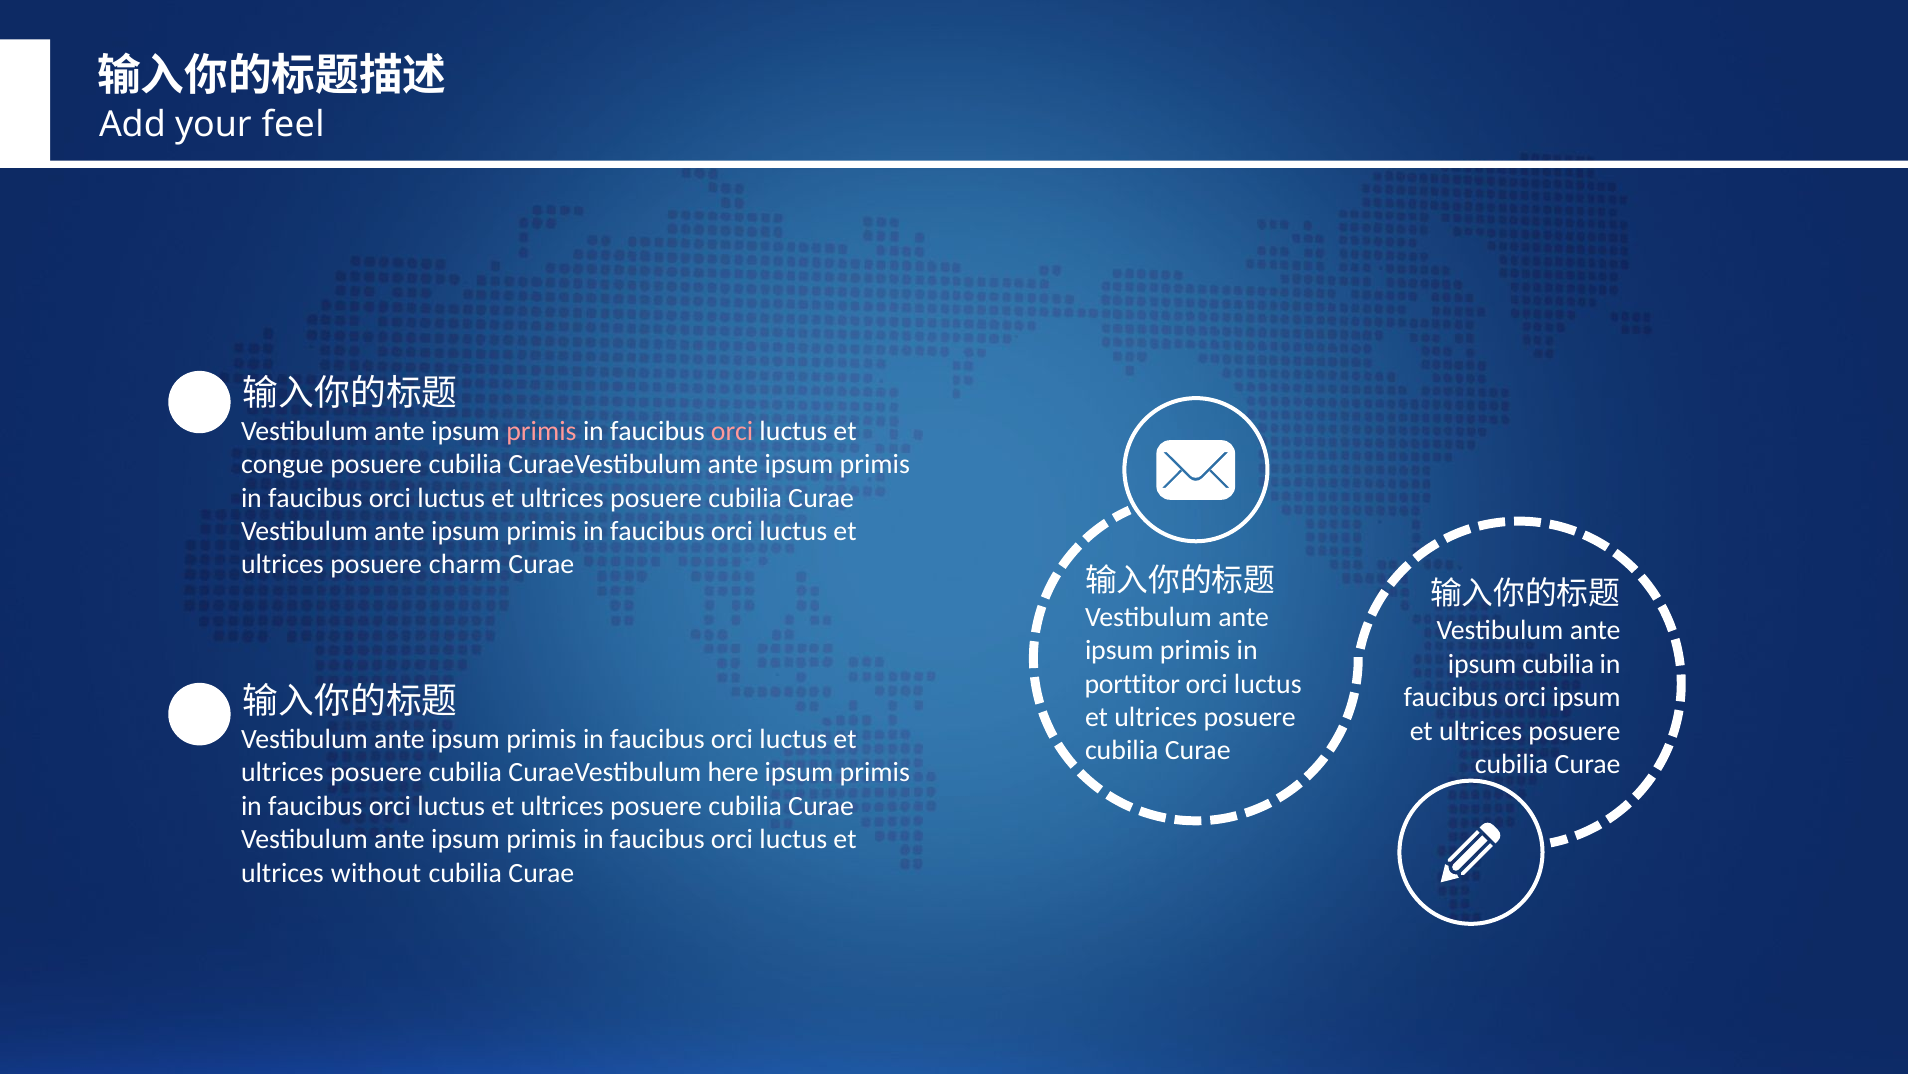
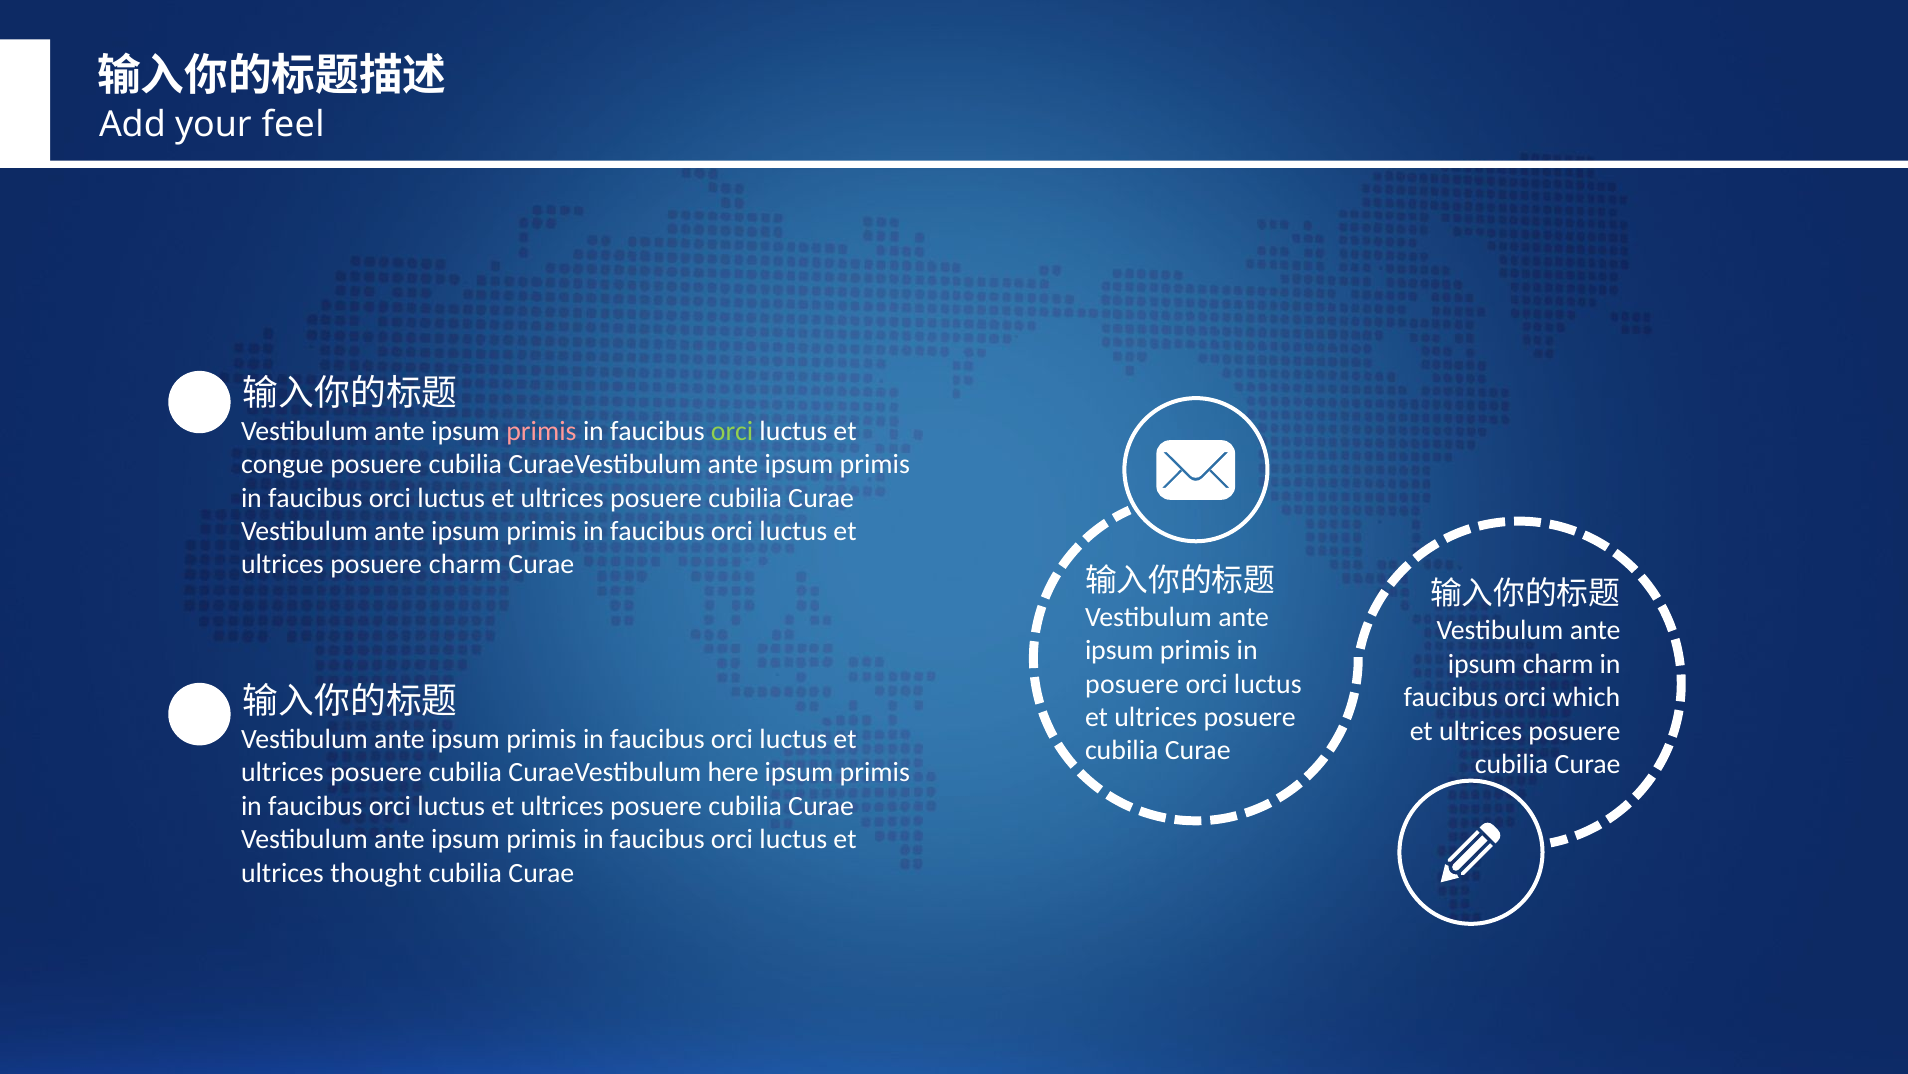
orci at (732, 431) colour: pink -> light green
ipsum cubilia: cubilia -> charm
porttitor at (1132, 684): porttitor -> posuere
orci ipsum: ipsum -> which
without: without -> thought
